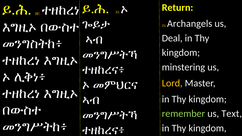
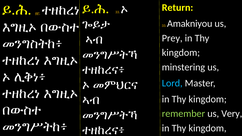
Archangels: Archangels -> Amakniyou
Deal: Deal -> Prey
Lord colour: yellow -> light blue
Text: Text -> Very
